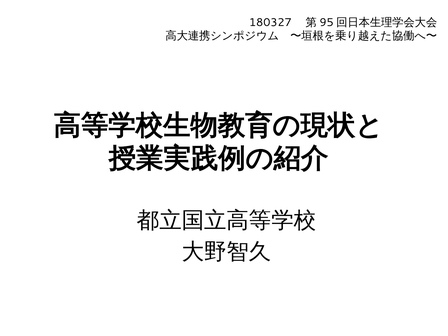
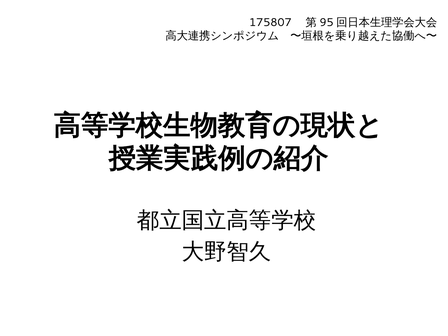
180327: 180327 -> 175807
